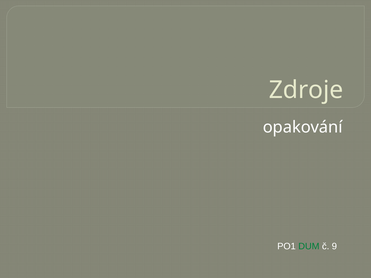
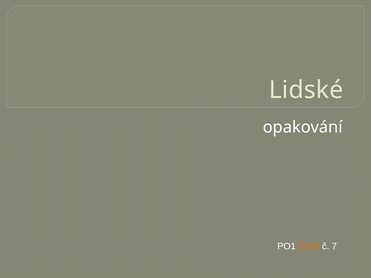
Zdroje: Zdroje -> Lidské
DUM colour: green -> orange
9: 9 -> 7
